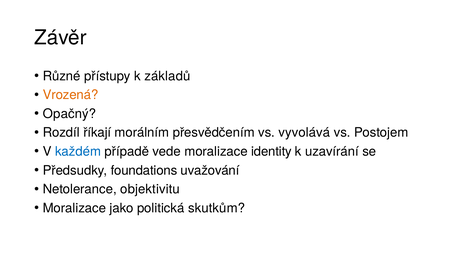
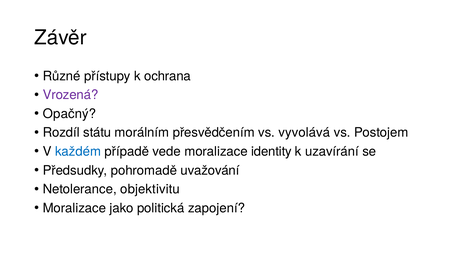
základů: základů -> ochrana
Vrozená colour: orange -> purple
říkají: říkají -> státu
foundations: foundations -> pohromadě
skutkům: skutkům -> zapojení
